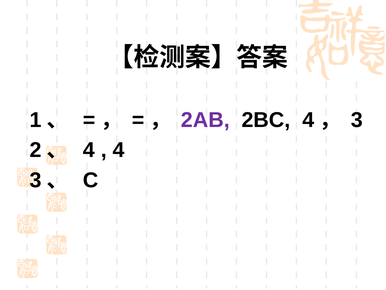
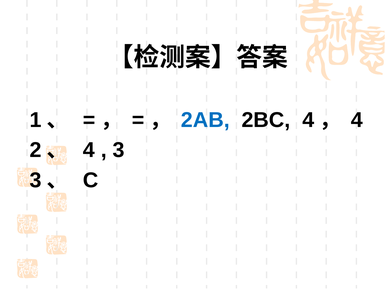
2AB colour: purple -> blue
3 at (357, 120): 3 -> 4
4 at (119, 150): 4 -> 3
